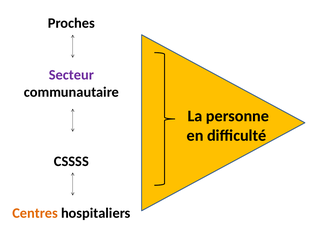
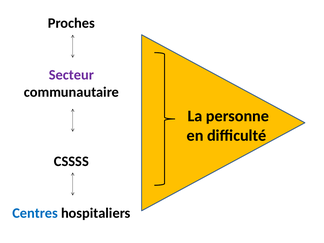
Centres colour: orange -> blue
